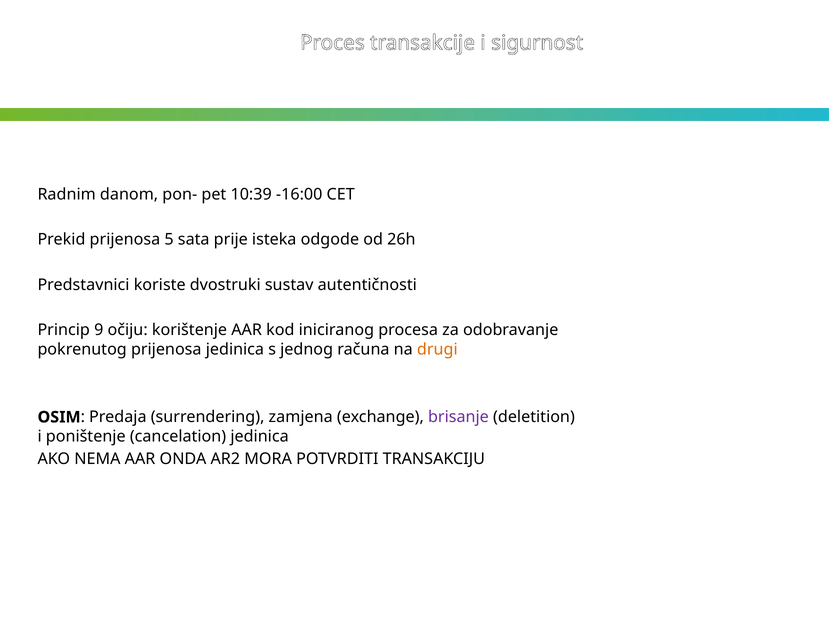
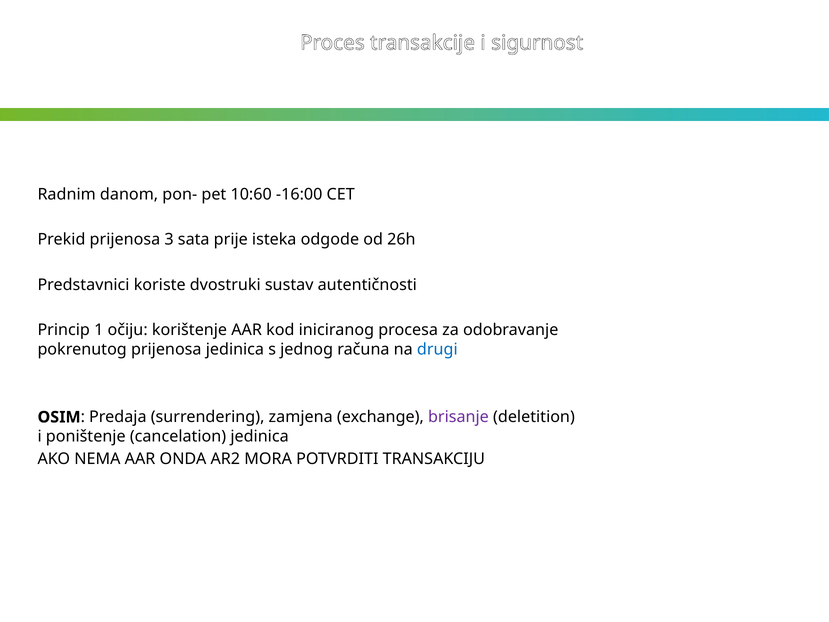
10:39: 10:39 -> 10:60
5: 5 -> 3
9: 9 -> 1
drugi colour: orange -> blue
